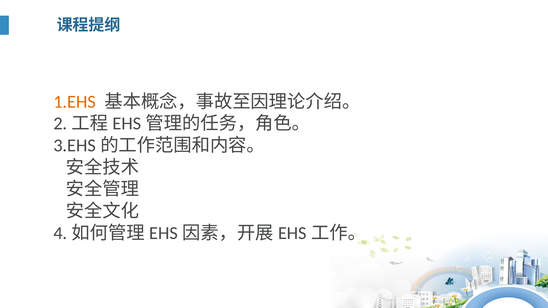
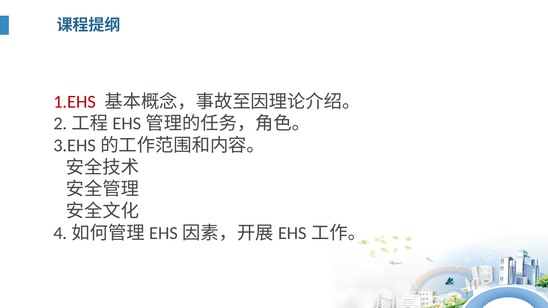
1.EHS colour: orange -> red
